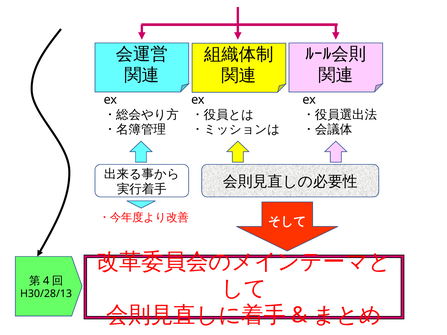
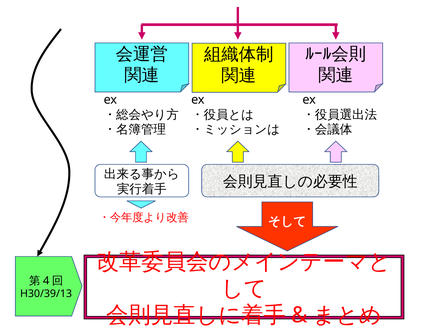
H30/28/13: H30/28/13 -> H30/39/13
